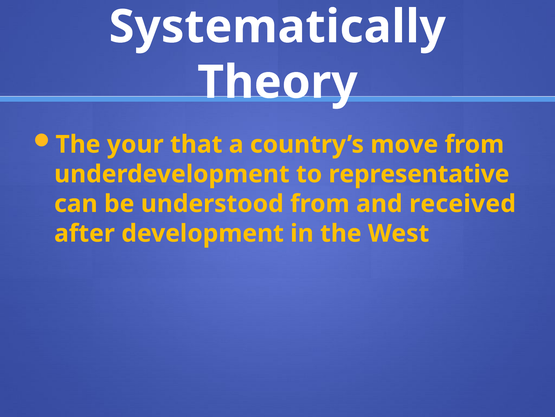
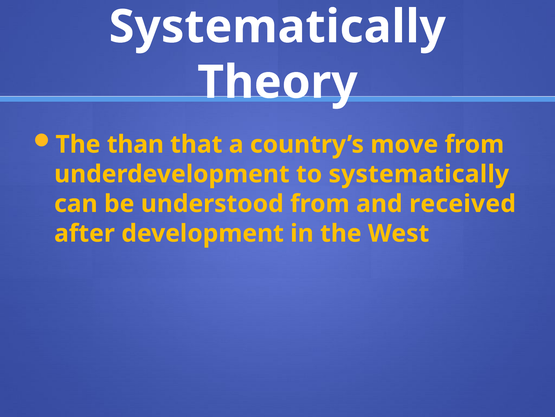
your: your -> than
to representative: representative -> systematically
